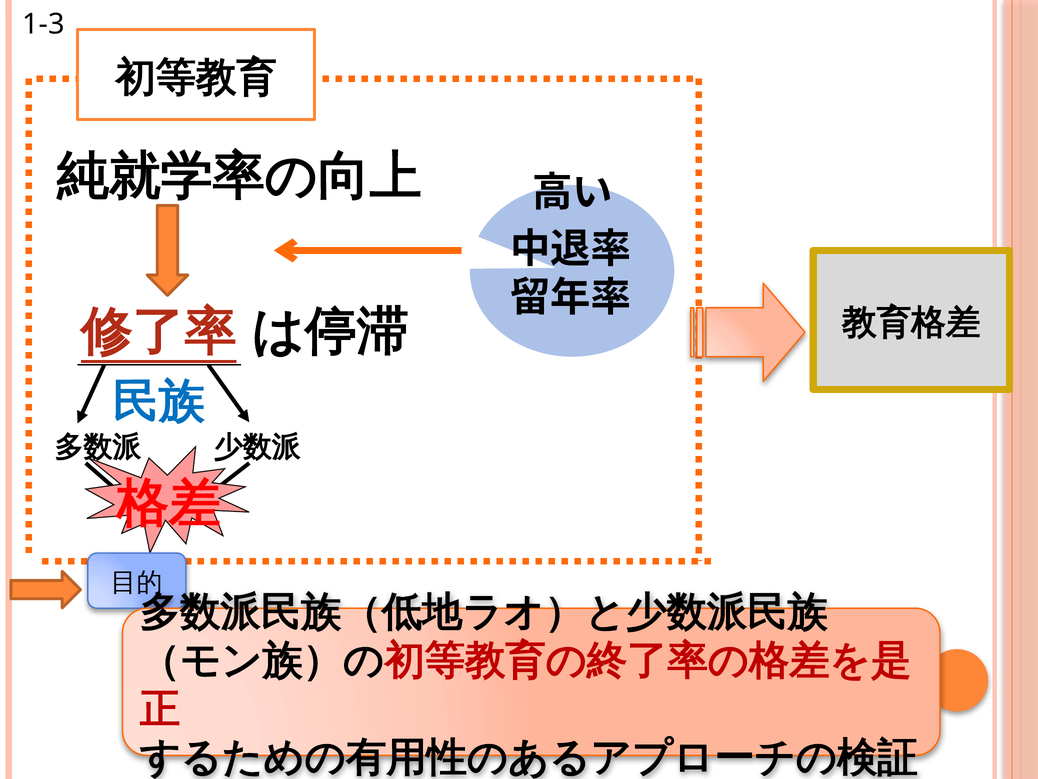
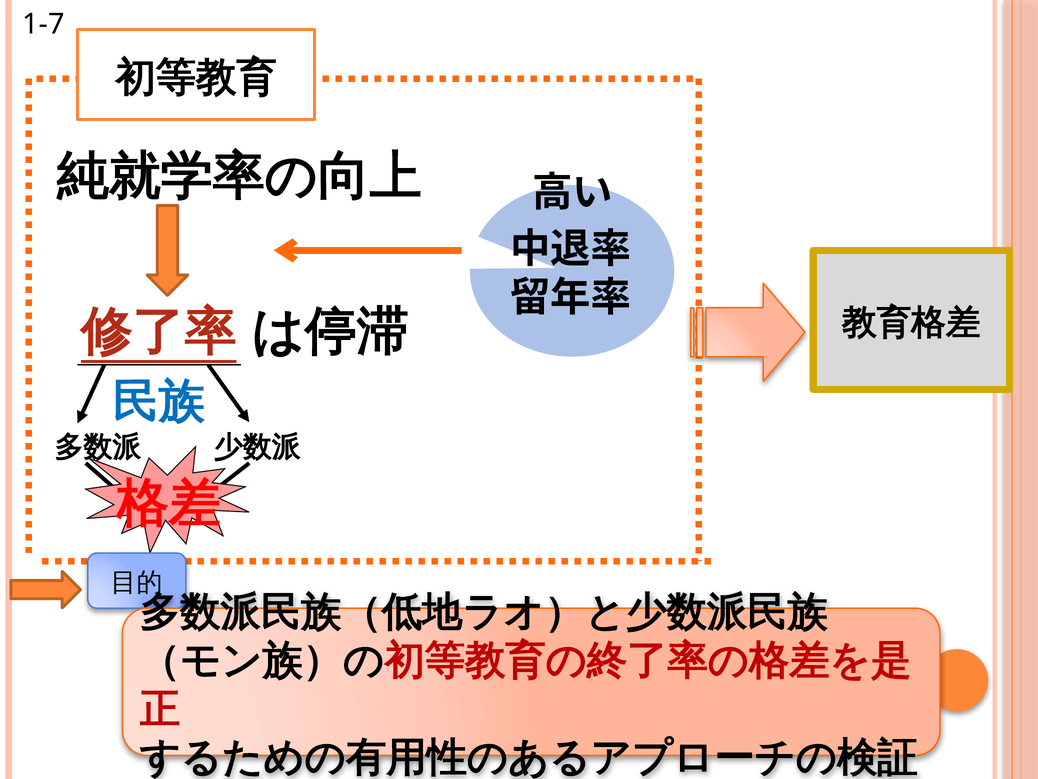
1-3: 1-3 -> 1-7
